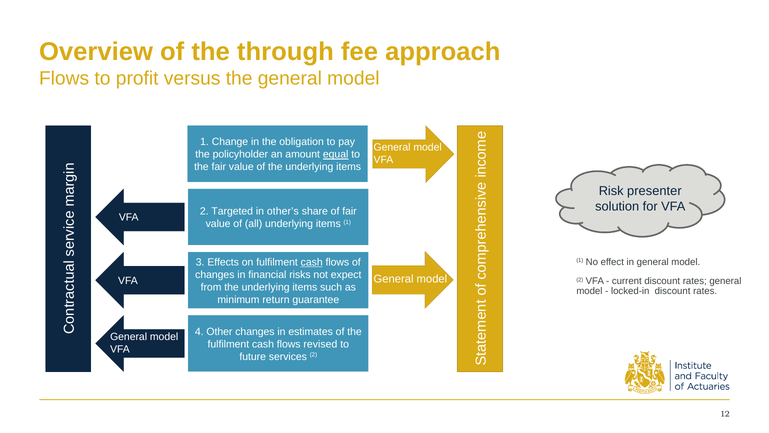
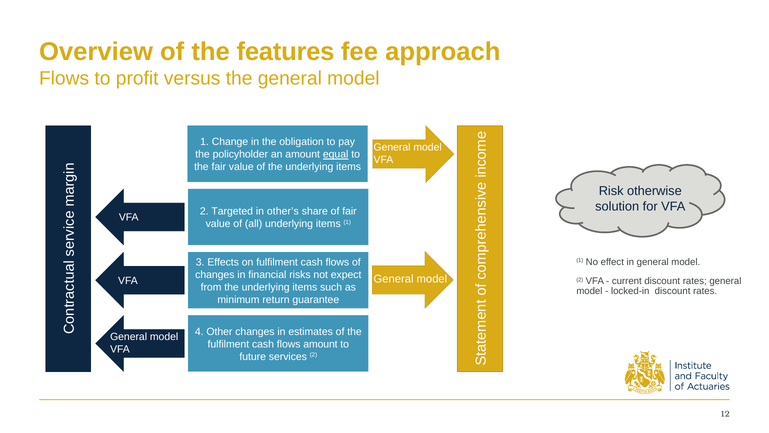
through: through -> features
presenter: presenter -> otherwise
cash at (312, 262) underline: present -> none
flows revised: revised -> amount
